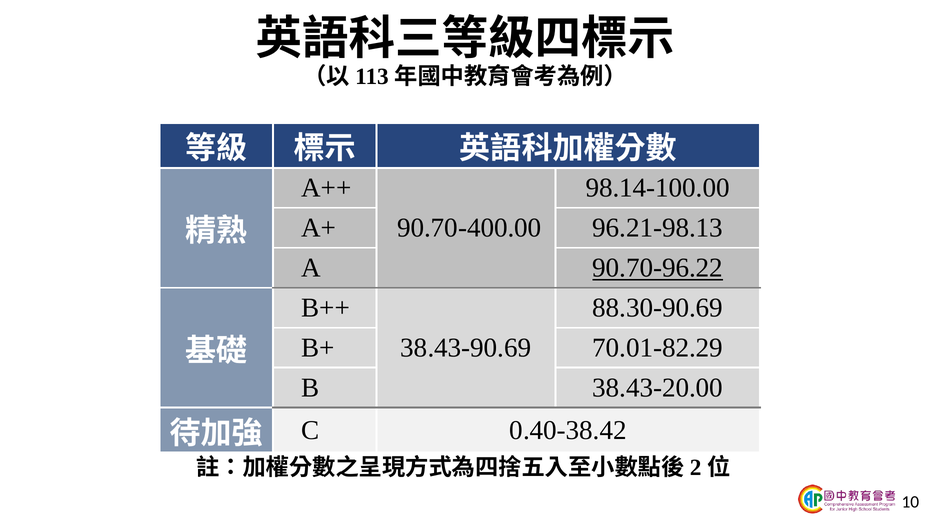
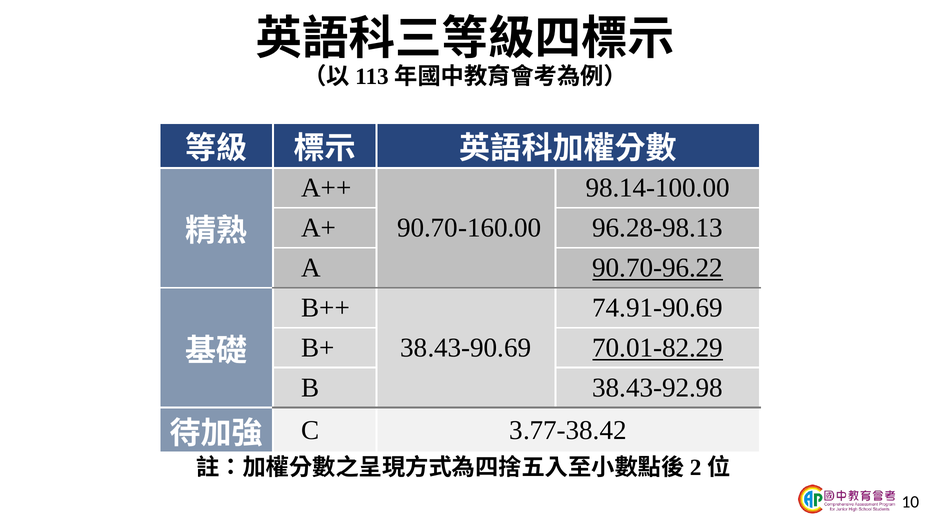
90.70-400.00: 90.70-400.00 -> 90.70-160.00
96.21-98.13: 96.21-98.13 -> 96.28-98.13
88.30-90.69: 88.30-90.69 -> 74.91-90.69
70.01-82.29 underline: none -> present
38.43-20.00: 38.43-20.00 -> 38.43-92.98
0.40-38.42: 0.40-38.42 -> 3.77-38.42
